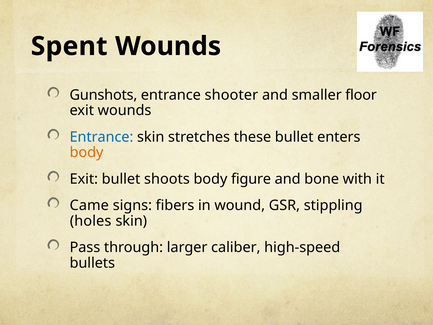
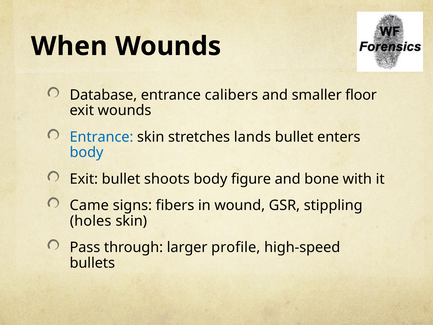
Spent: Spent -> When
Gunshots: Gunshots -> Database
shooter: shooter -> calibers
these: these -> lands
body at (87, 152) colour: orange -> blue
caliber: caliber -> profile
